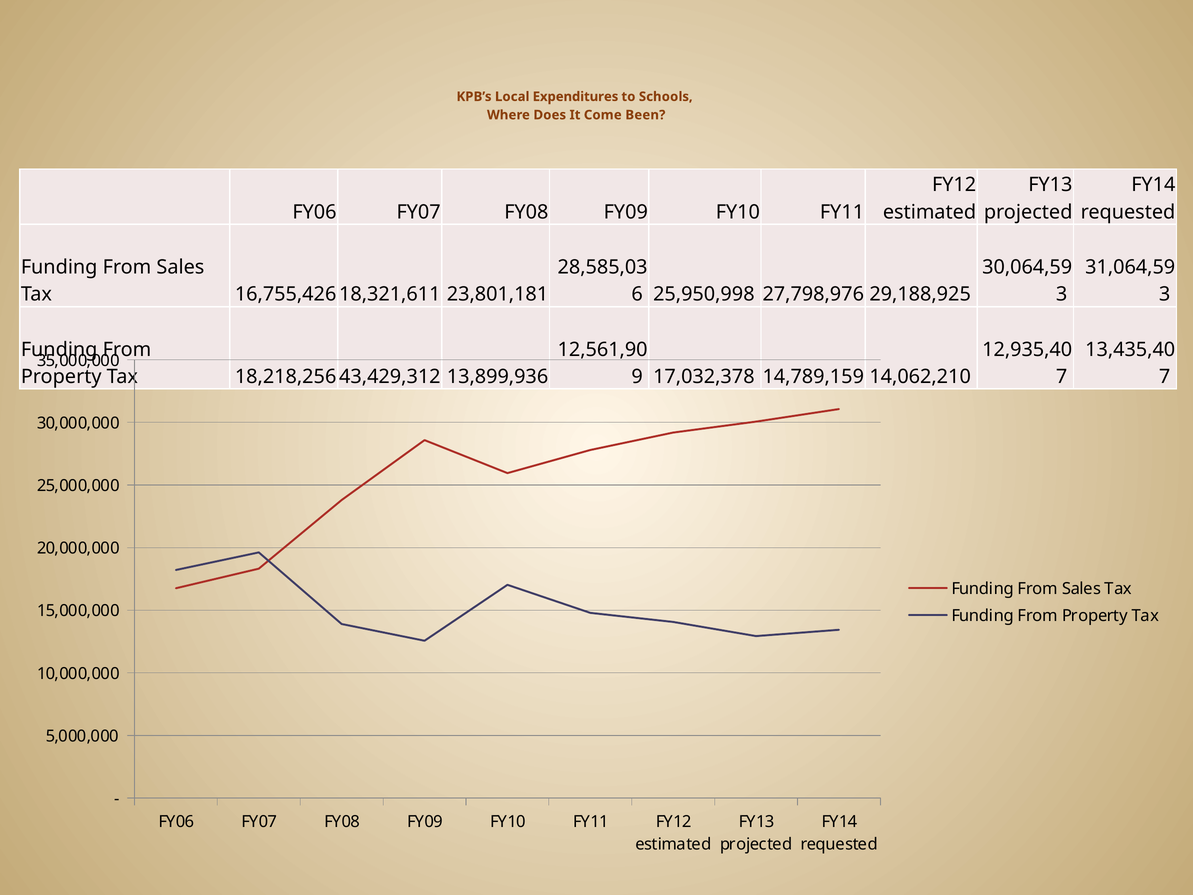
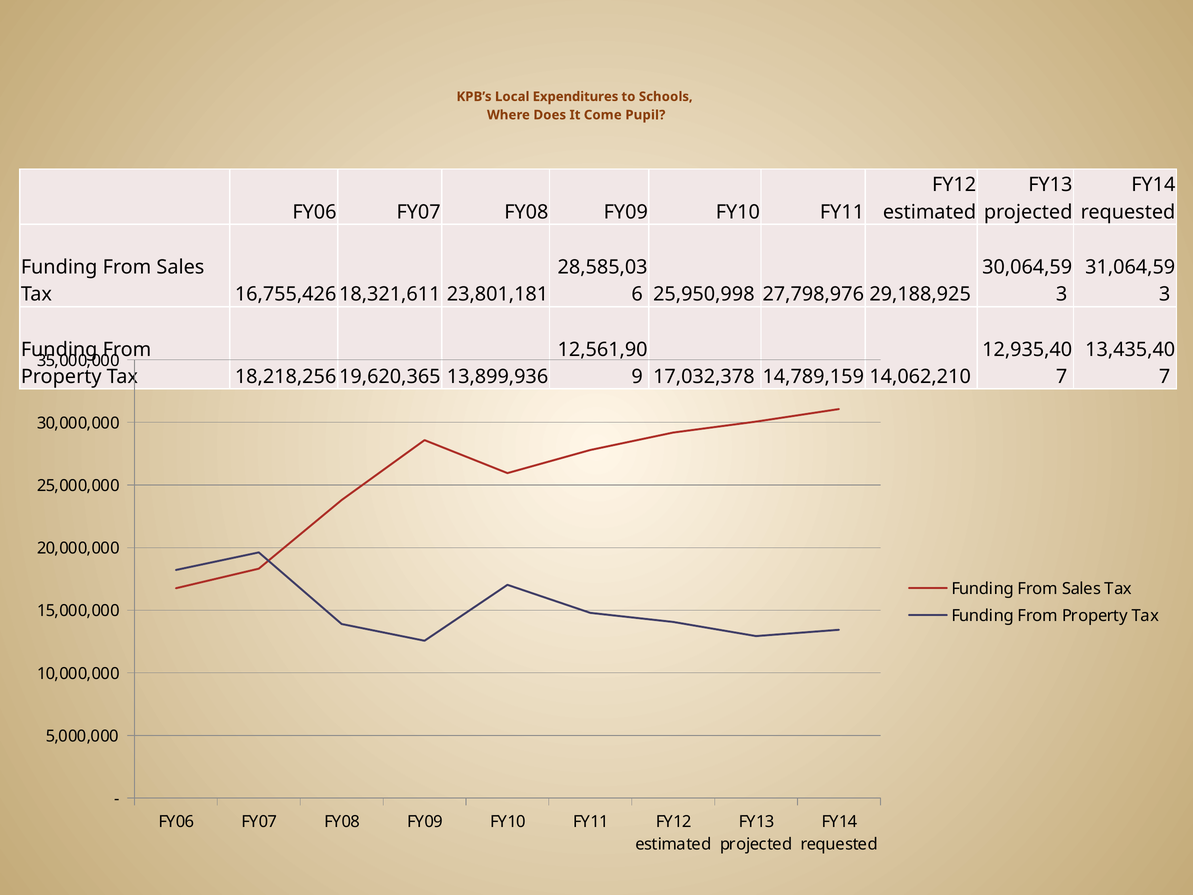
Been: Been -> Pupil
43,429,312: 43,429,312 -> 19,620,365
